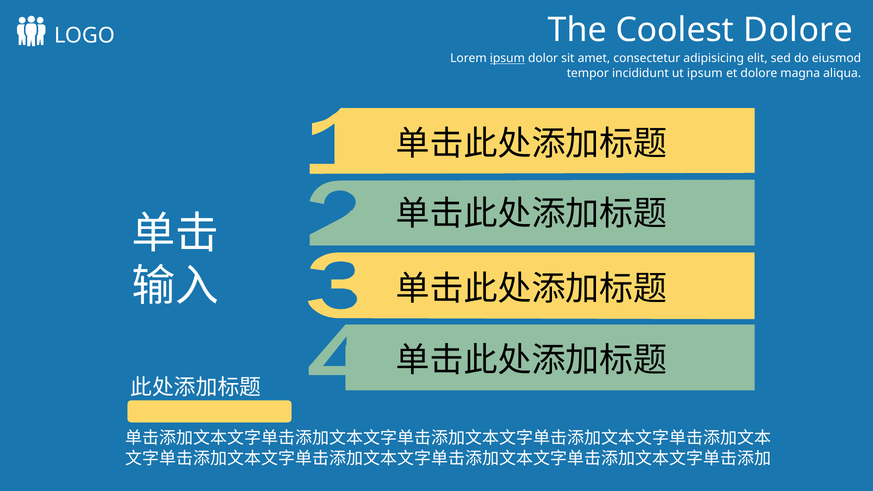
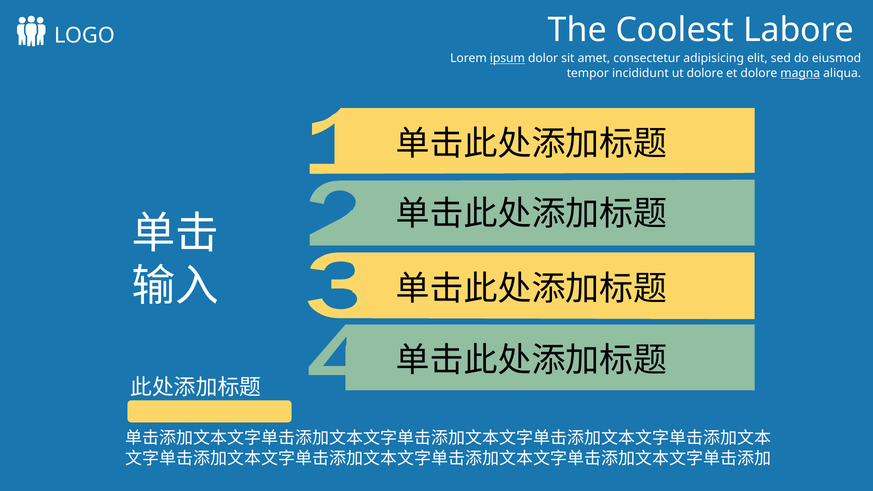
Coolest Dolore: Dolore -> Labore
ut ipsum: ipsum -> dolore
magna underline: none -> present
